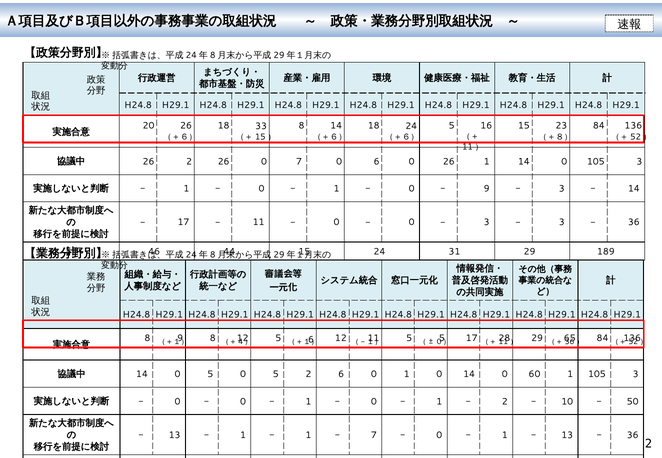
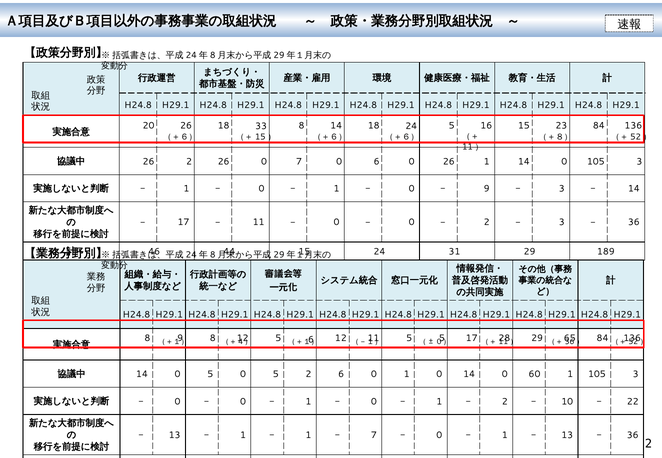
3 at (487, 223): 3 -> 2
50 at (633, 402): 50 -> 22
